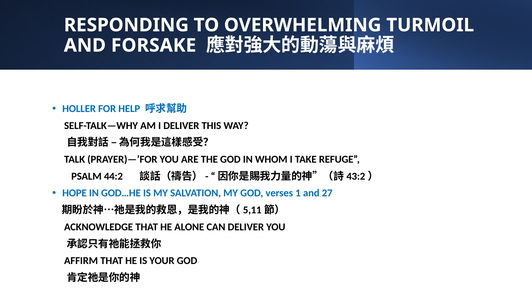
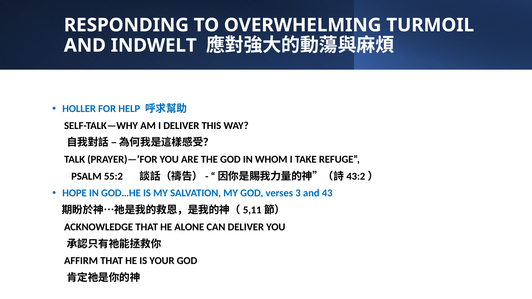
FORSAKE: FORSAKE -> INDWELT
44:2: 44:2 -> 55:2
1: 1 -> 3
27: 27 -> 43
